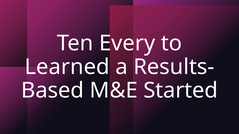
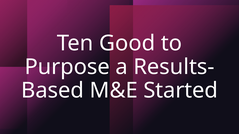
Every: Every -> Good
Learned: Learned -> Purpose
